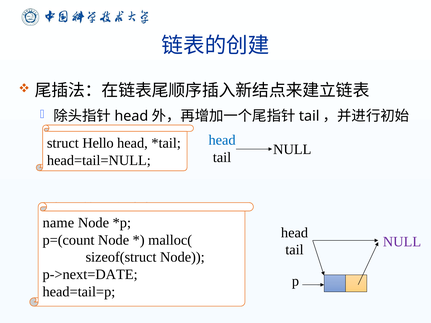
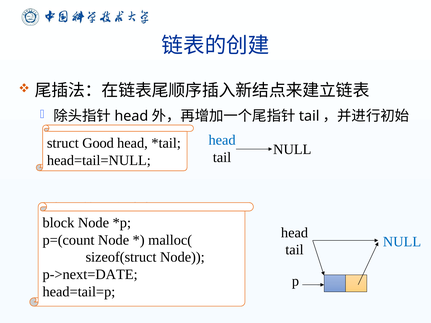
Hello: Hello -> Good
name: name -> block
NULL at (402, 242) colour: purple -> blue
